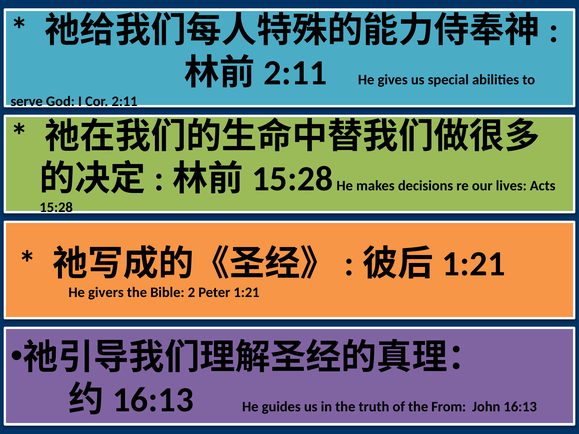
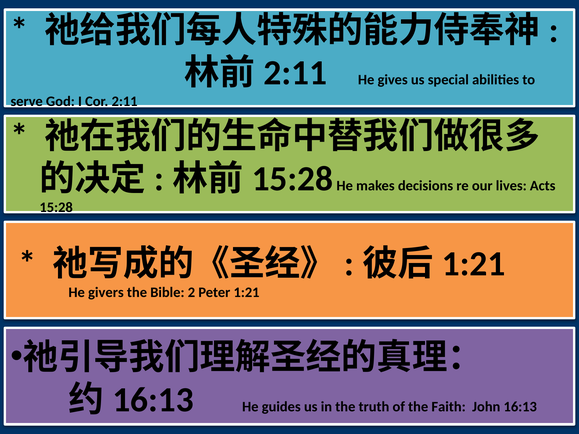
From: From -> Faith
